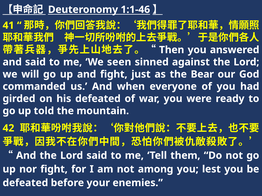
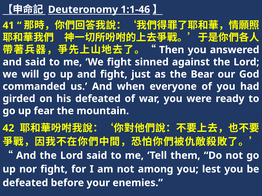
We seen: seen -> fight
told: told -> fear
